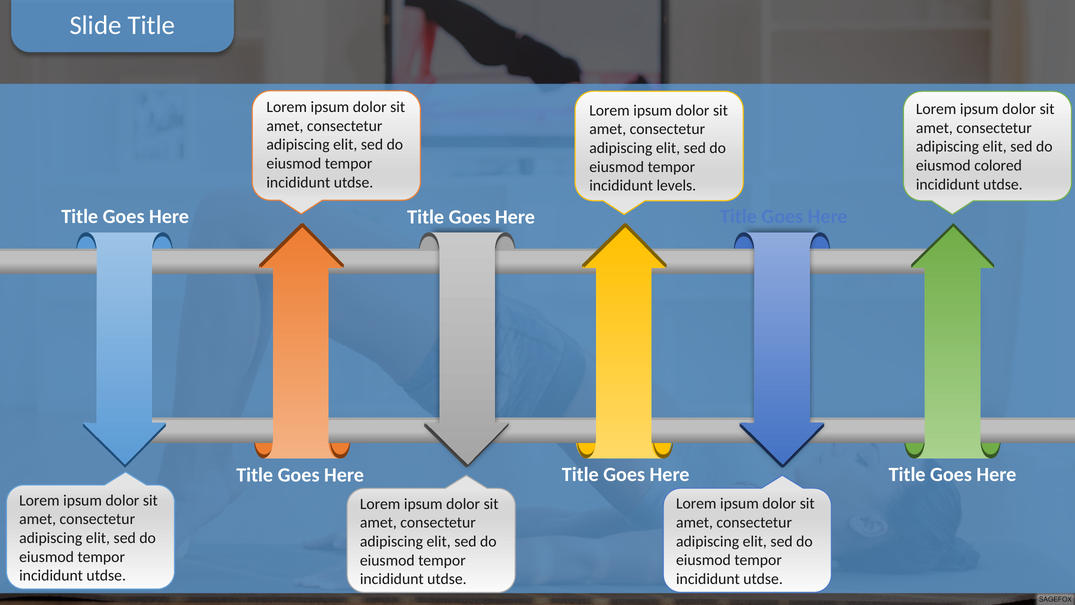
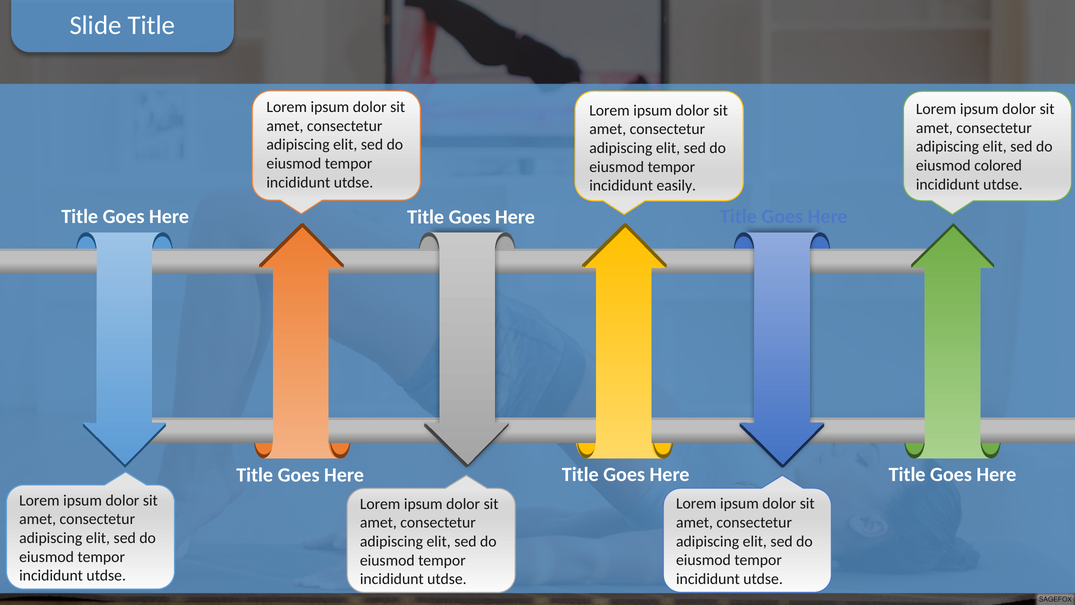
levels: levels -> easily
